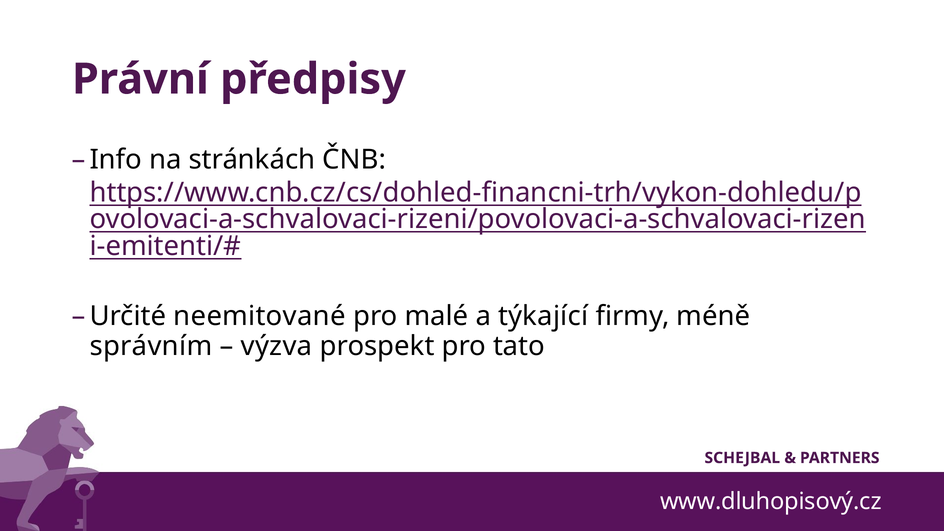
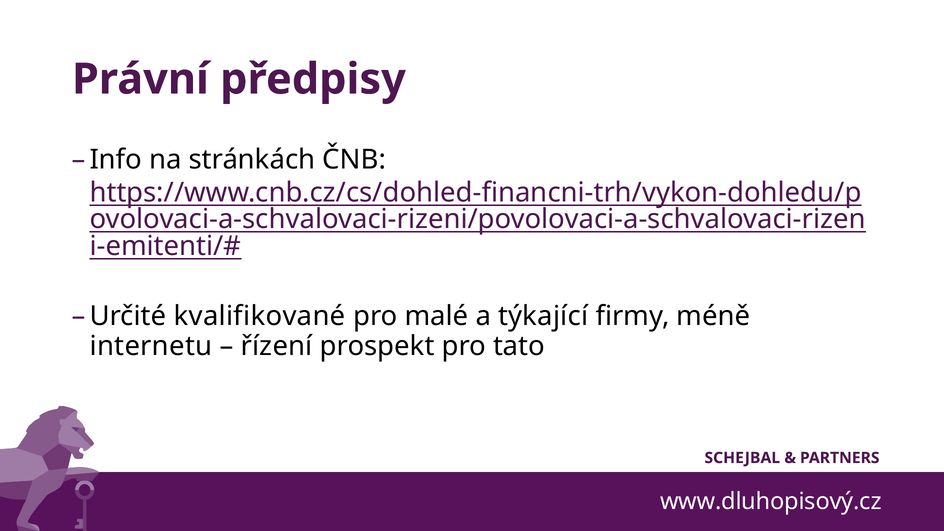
neemitované: neemitované -> kvalifikované
správním: správním -> internetu
výzva: výzva -> řízení
